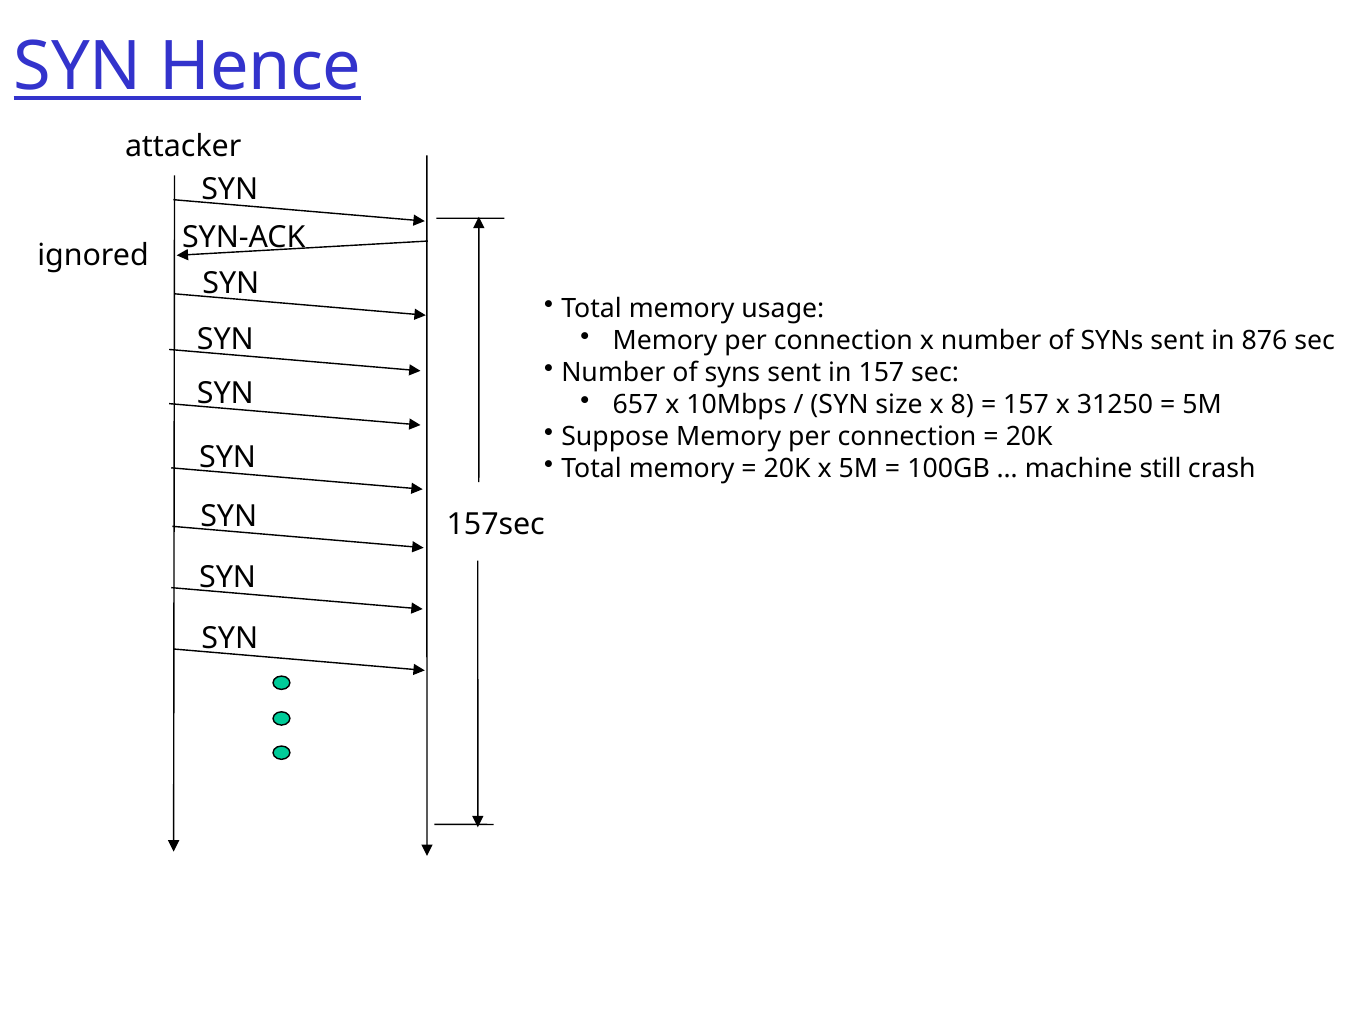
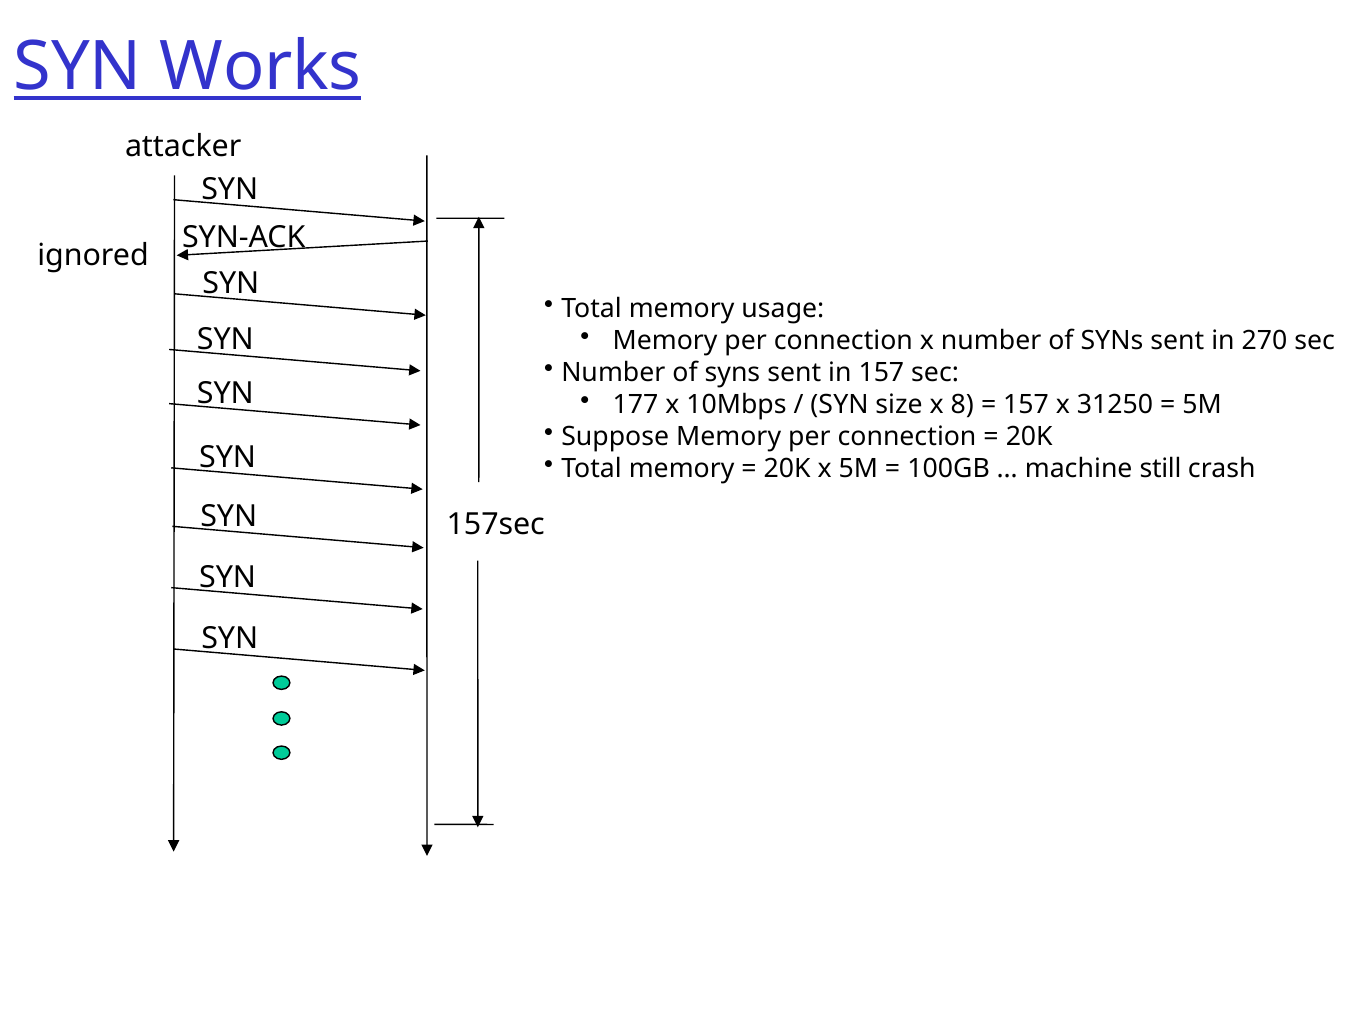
Hence: Hence -> Works
876: 876 -> 270
657: 657 -> 177
